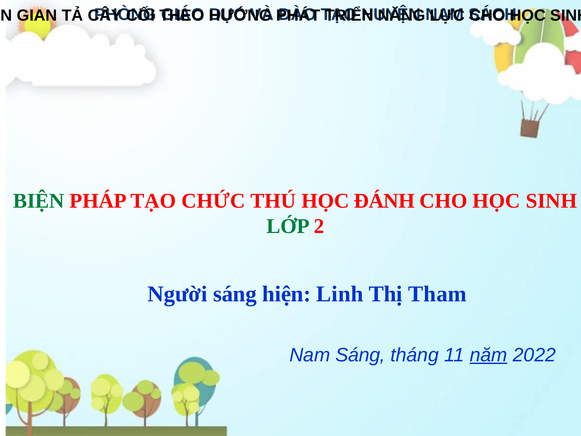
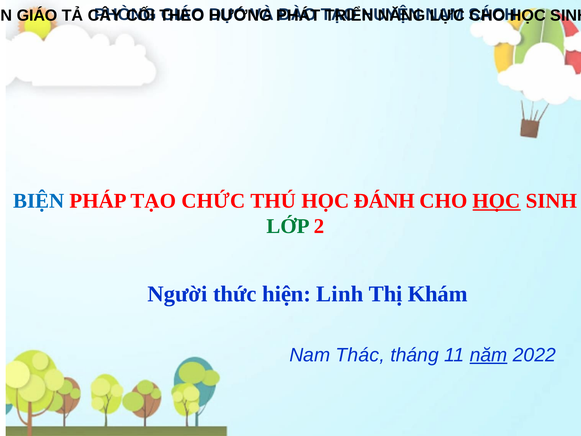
GIAN at (37, 16): GIAN -> GIÁO
BIỆN colour: green -> blue
HỌC at (497, 201) underline: none -> present
Người sáng: sáng -> thức
Tham: Tham -> Khám
Nam Sáng: Sáng -> Thác
